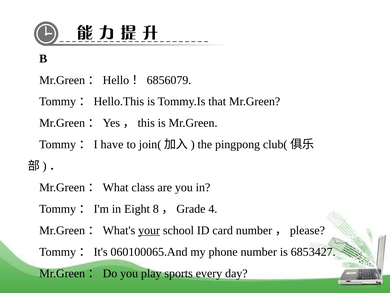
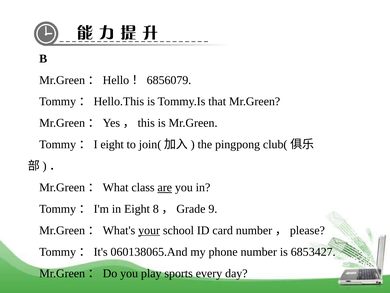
Tommy：I have: have -> eight
are underline: none -> present
4: 4 -> 9
060100065.And: 060100065.And -> 060138065.And
